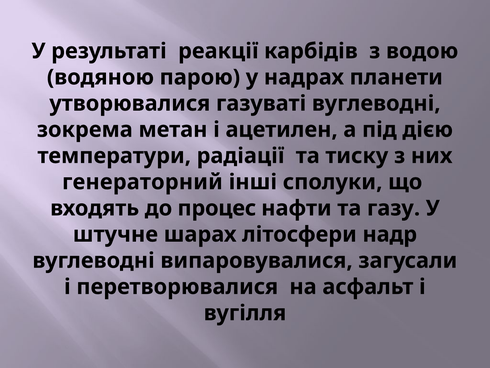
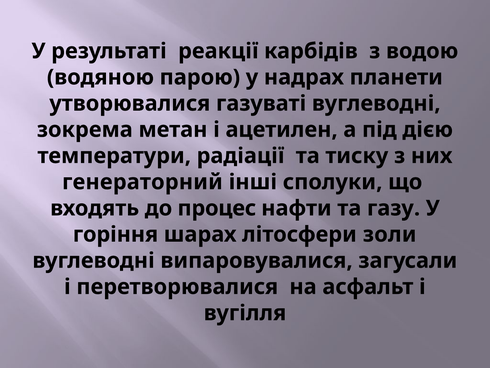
штучне: штучне -> горіння
надр: надр -> золи
